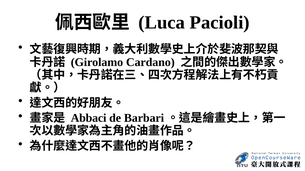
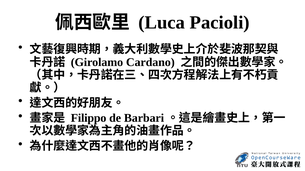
Abbaci: Abbaci -> Filippo
